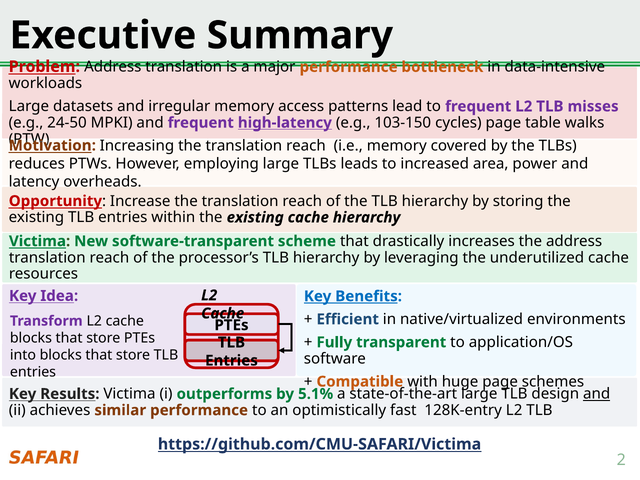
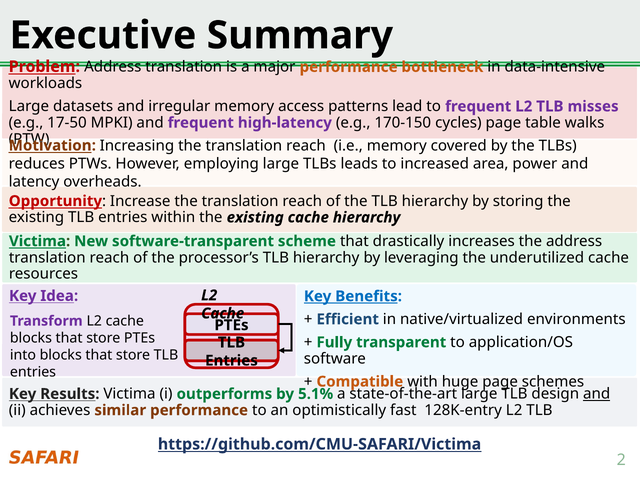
24-50: 24-50 -> 17-50
high-latency underline: present -> none
103-150: 103-150 -> 170-150
